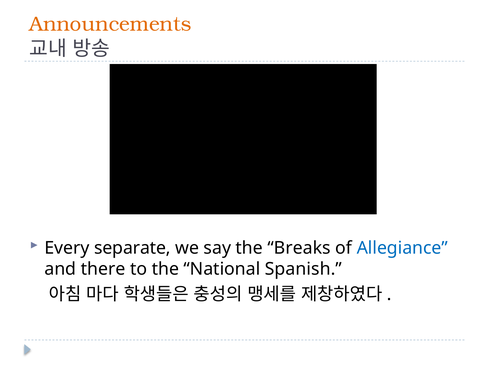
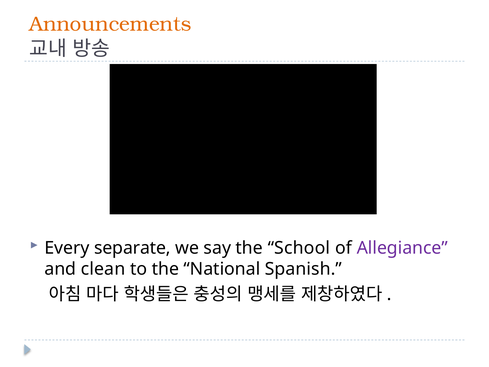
Breaks: Breaks -> School
Allegiance colour: blue -> purple
there: there -> clean
